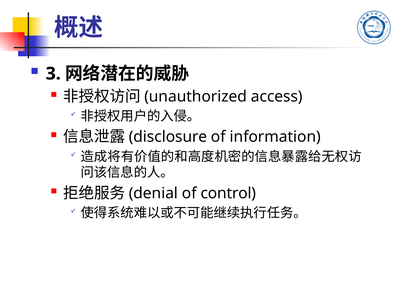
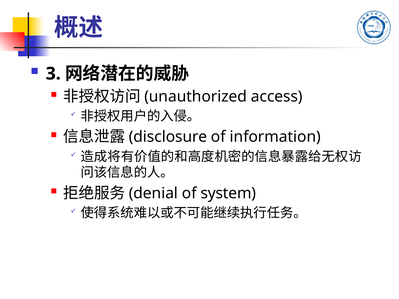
control: control -> system
